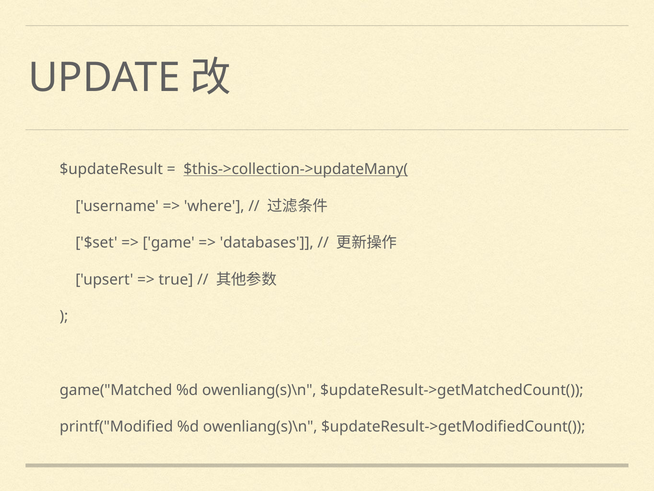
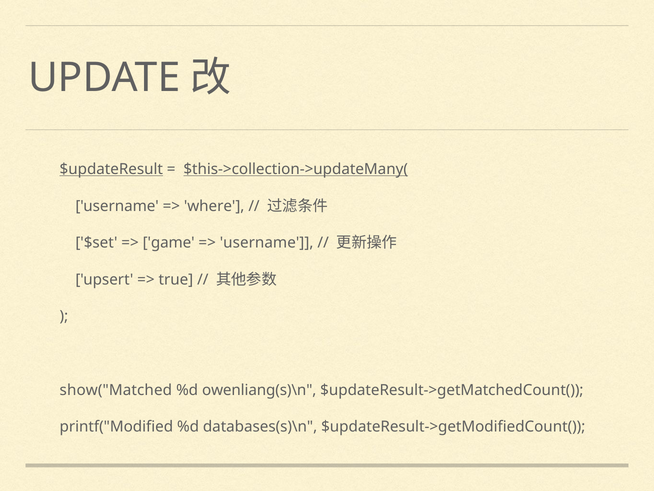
$updateResult underline: none -> present
databases at (267, 243): databases -> username
game("Matched: game("Matched -> show("Matched
printf("Modified %d owenliang(s)\n: owenliang(s)\n -> databases(s)\n
